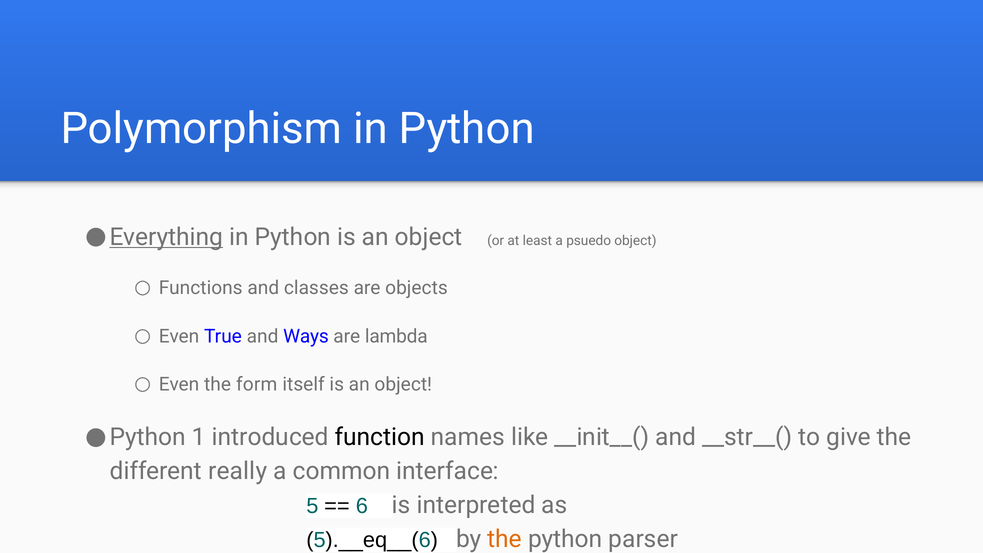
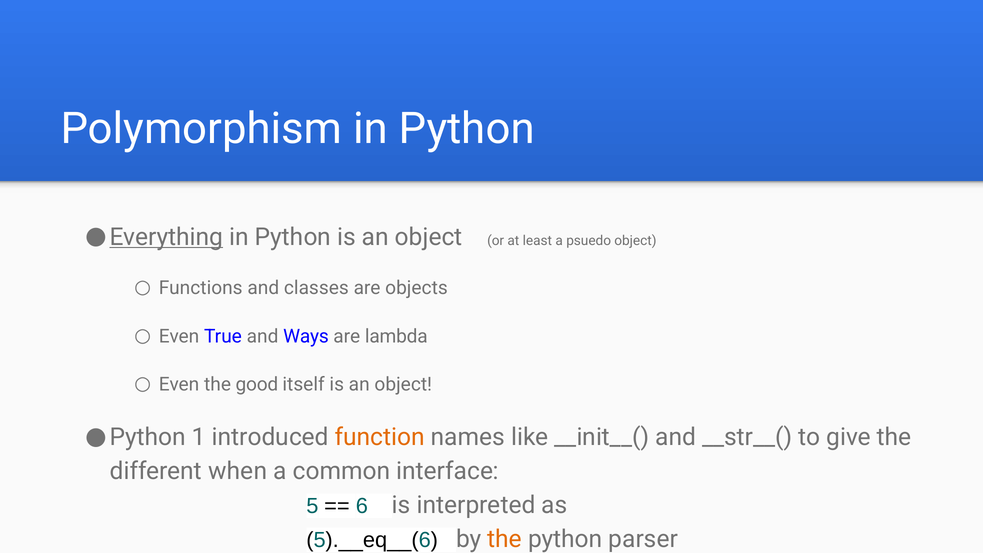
form: form -> good
function colour: black -> orange
different really: really -> when
